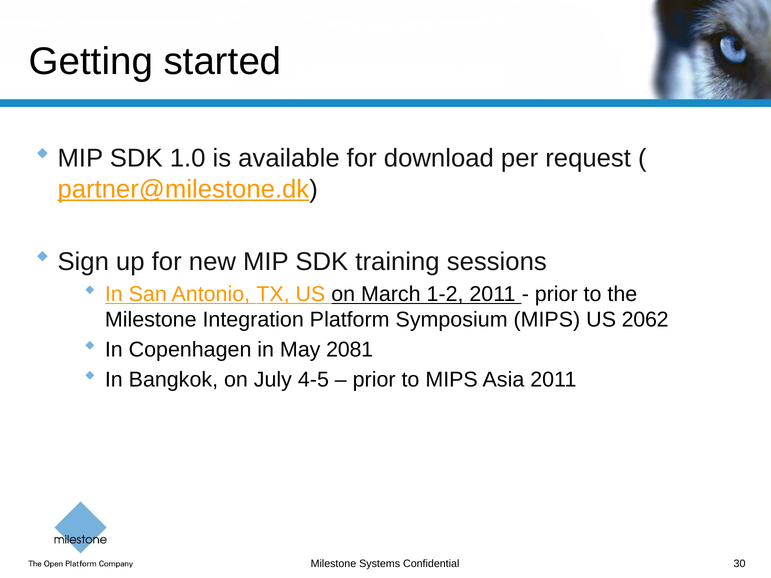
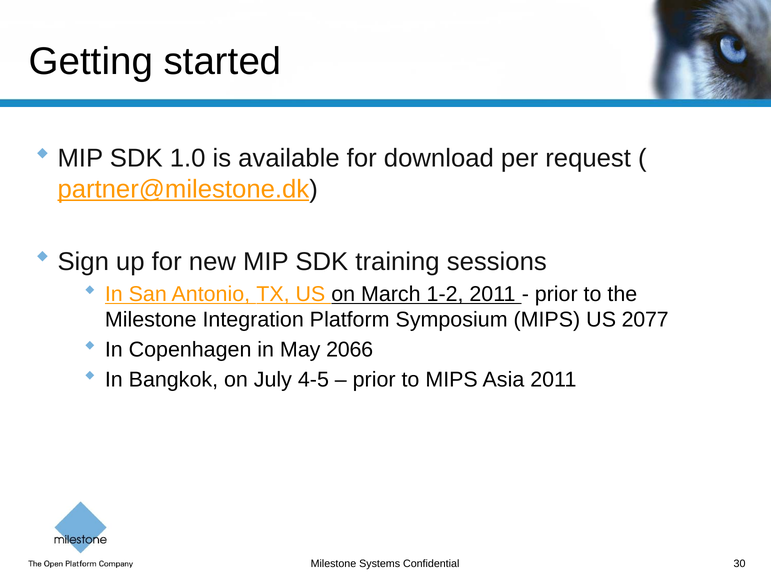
2062: 2062 -> 2077
2081: 2081 -> 2066
